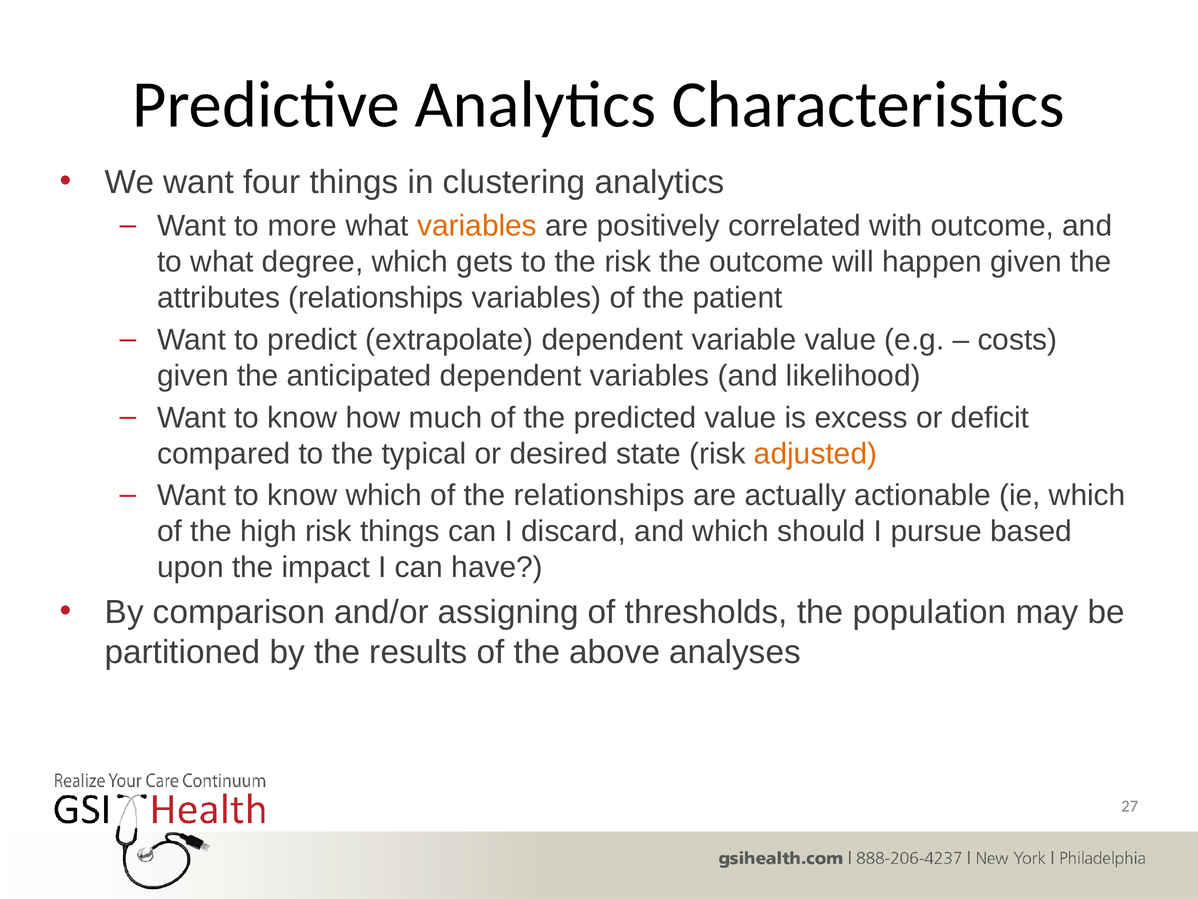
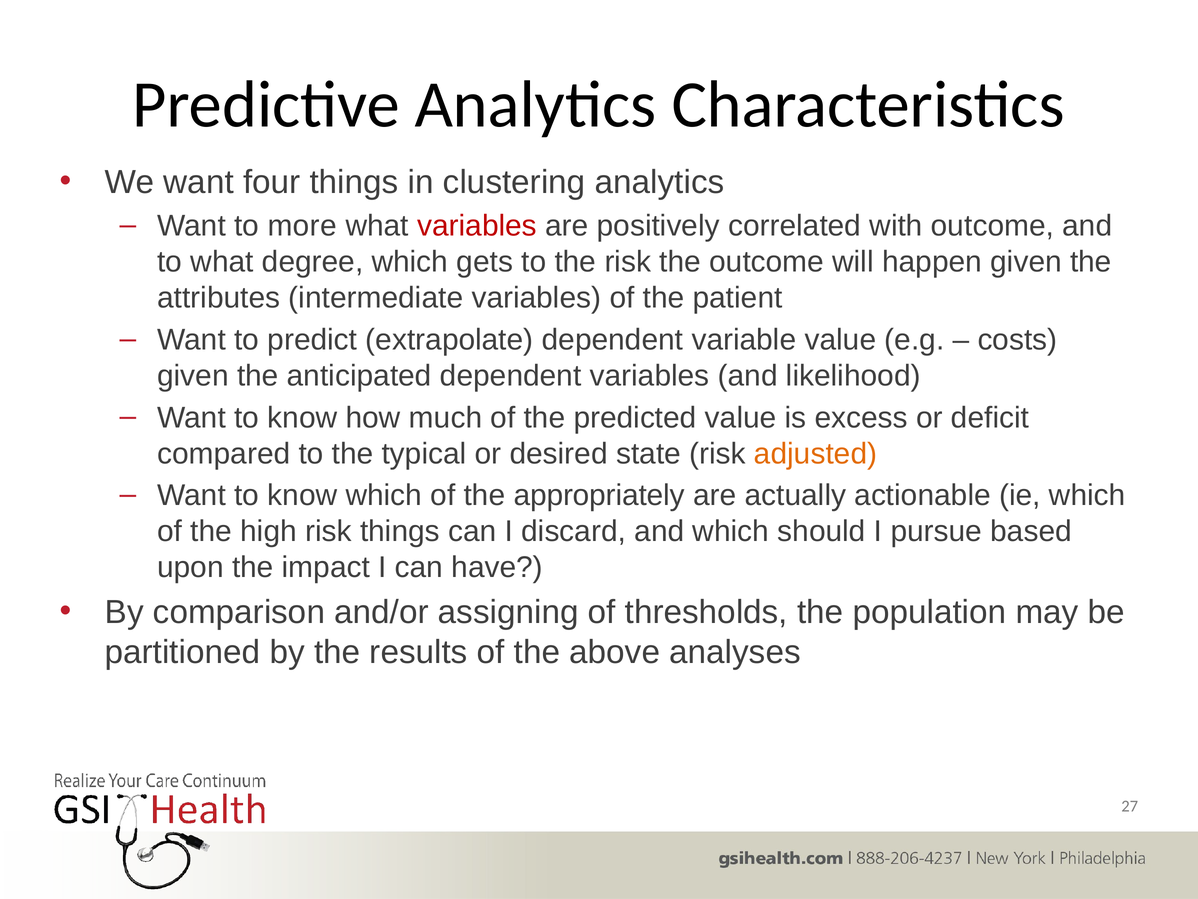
variables at (477, 226) colour: orange -> red
attributes relationships: relationships -> intermediate
the relationships: relationships -> appropriately
